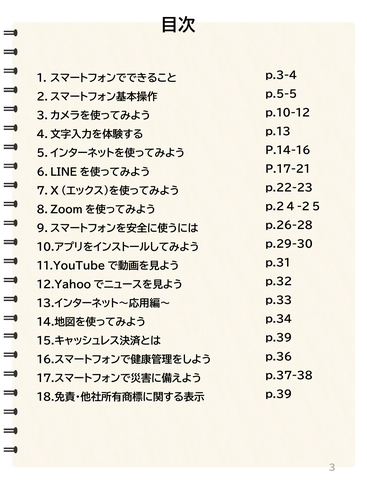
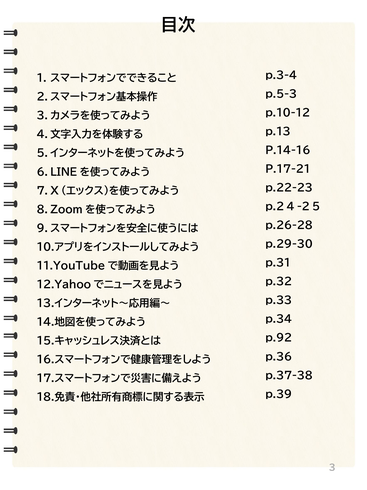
p.5-5: p.5-5 -> p.5-3
p.39 at (279, 337): p.39 -> p.92
